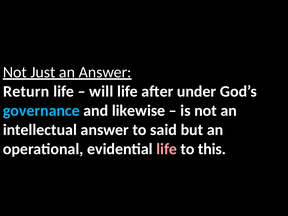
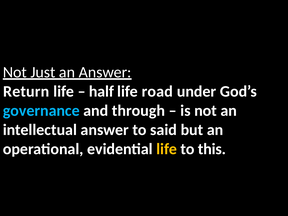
will: will -> half
after: after -> road
likewise: likewise -> through
life at (167, 149) colour: pink -> yellow
